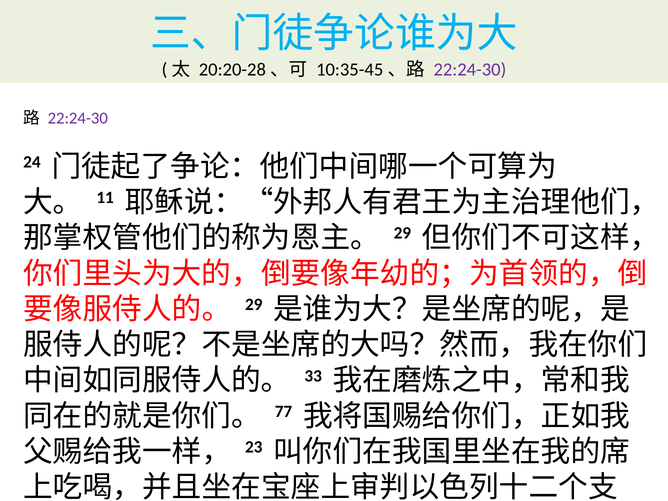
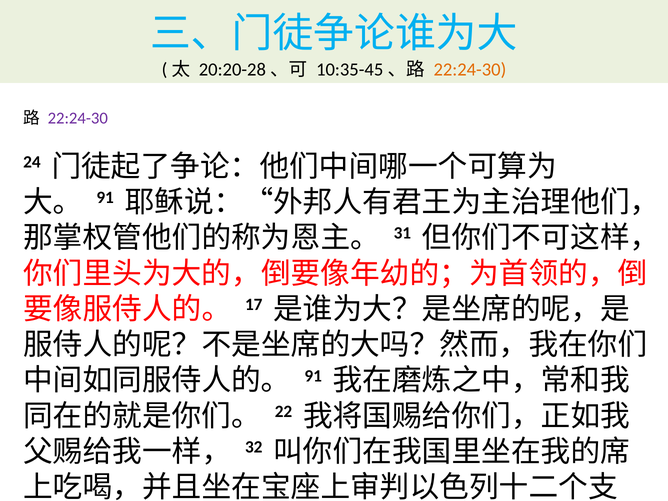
22:24-30 at (470, 70) colour: purple -> orange
11 at (105, 198): 11 -> 91
29 at (402, 233): 29 -> 31
29 at (254, 305): 29 -> 17
33 at (313, 376): 33 -> 91
77: 77 -> 22
23: 23 -> 32
